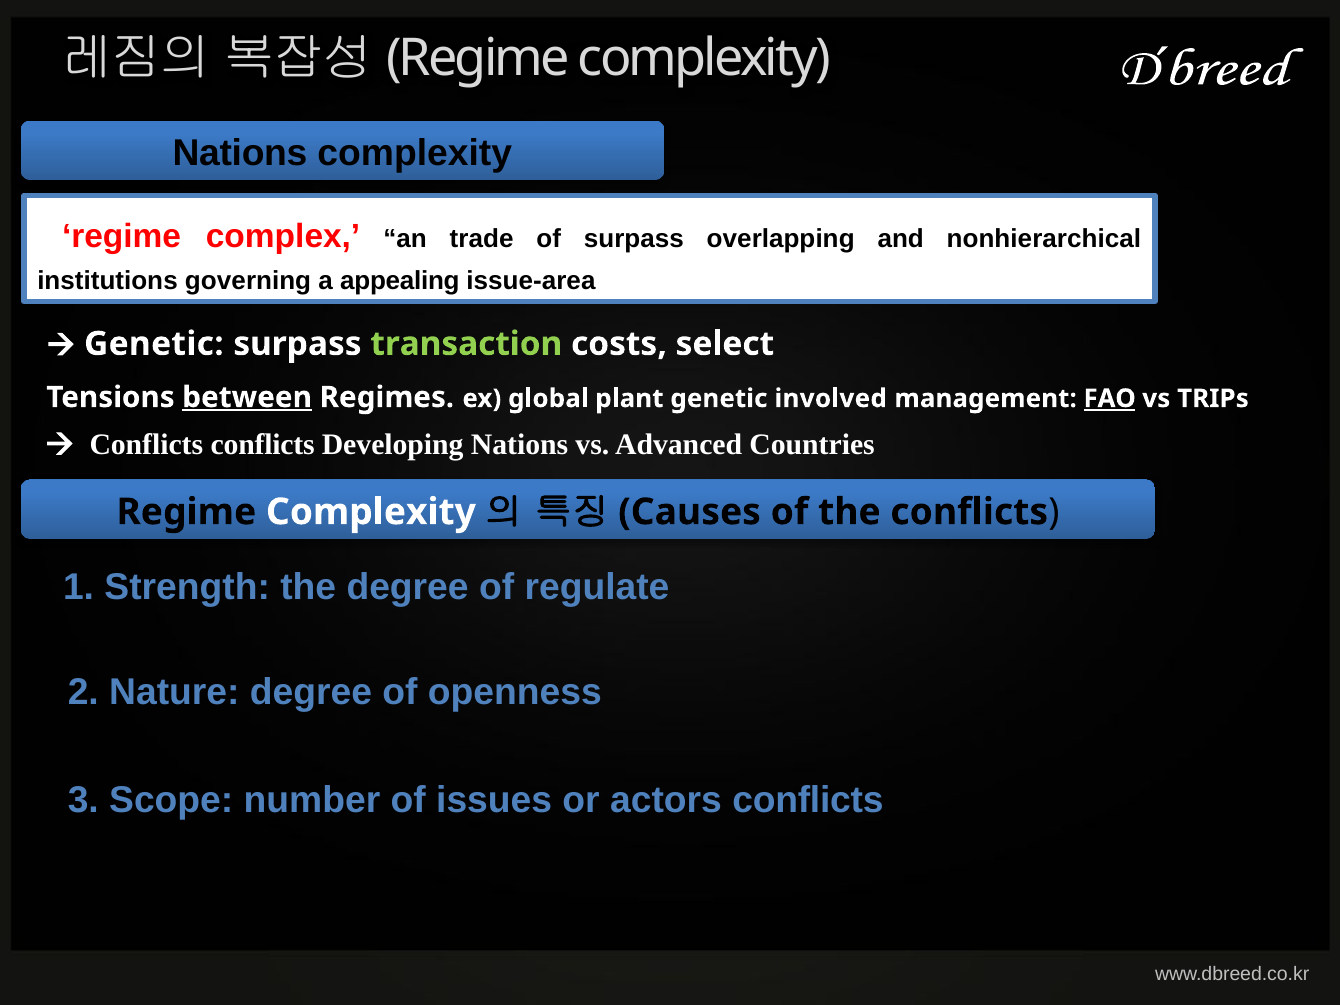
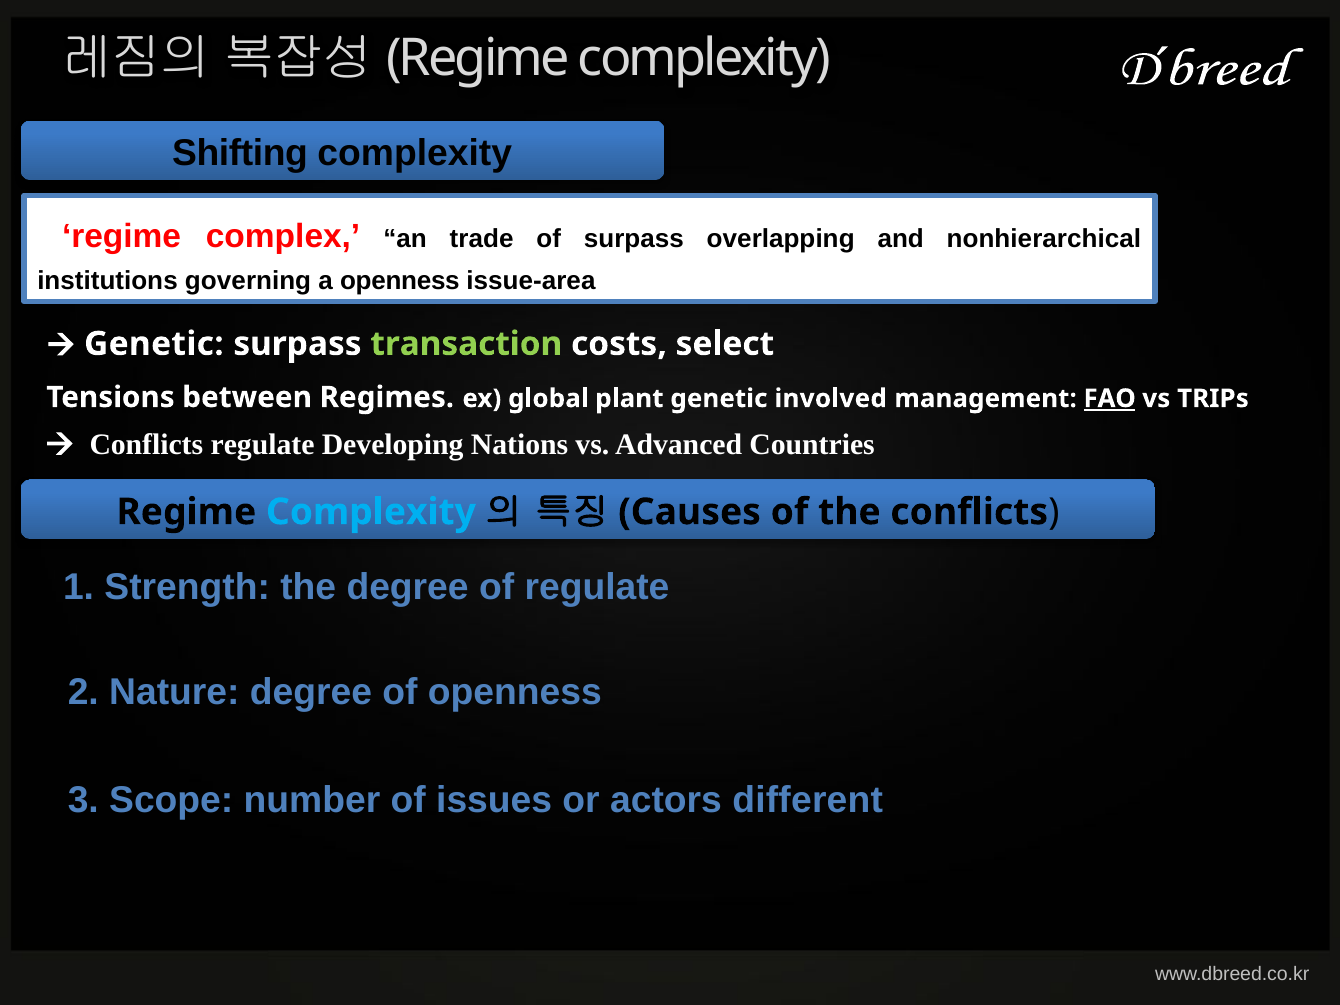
Nations at (240, 153): Nations -> Shifting
a appealing: appealing -> openness
between underline: present -> none
Conflicts conflicts: conflicts -> regulate
Complexity at (371, 512) colour: white -> light blue
actors conflicts: conflicts -> different
